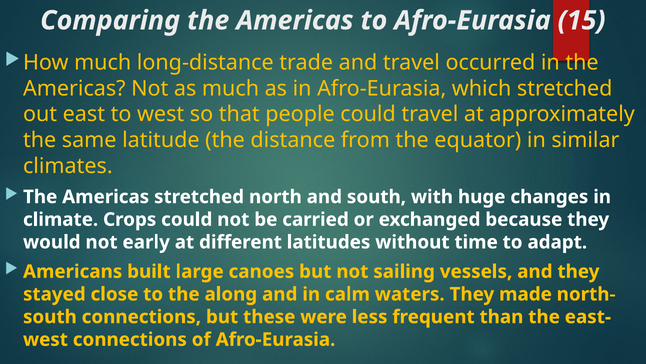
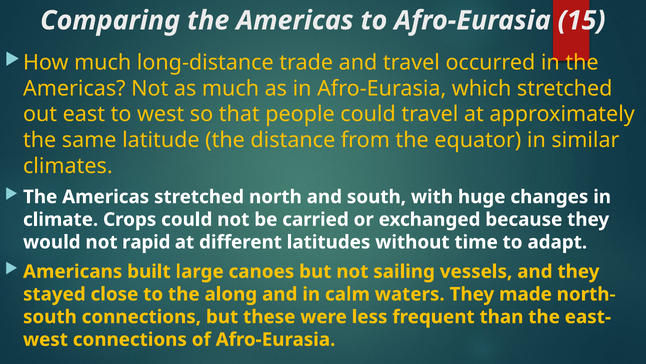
early: early -> rapid
